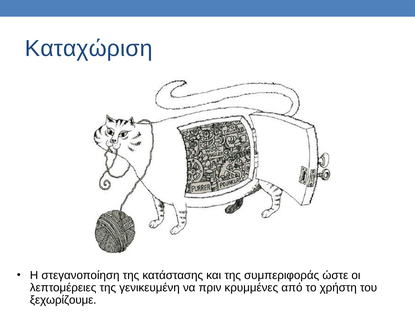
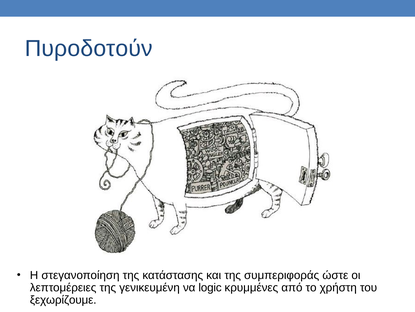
Καταχώριση: Καταχώριση -> Πυροδοτούν
πριν: πριν -> logic
